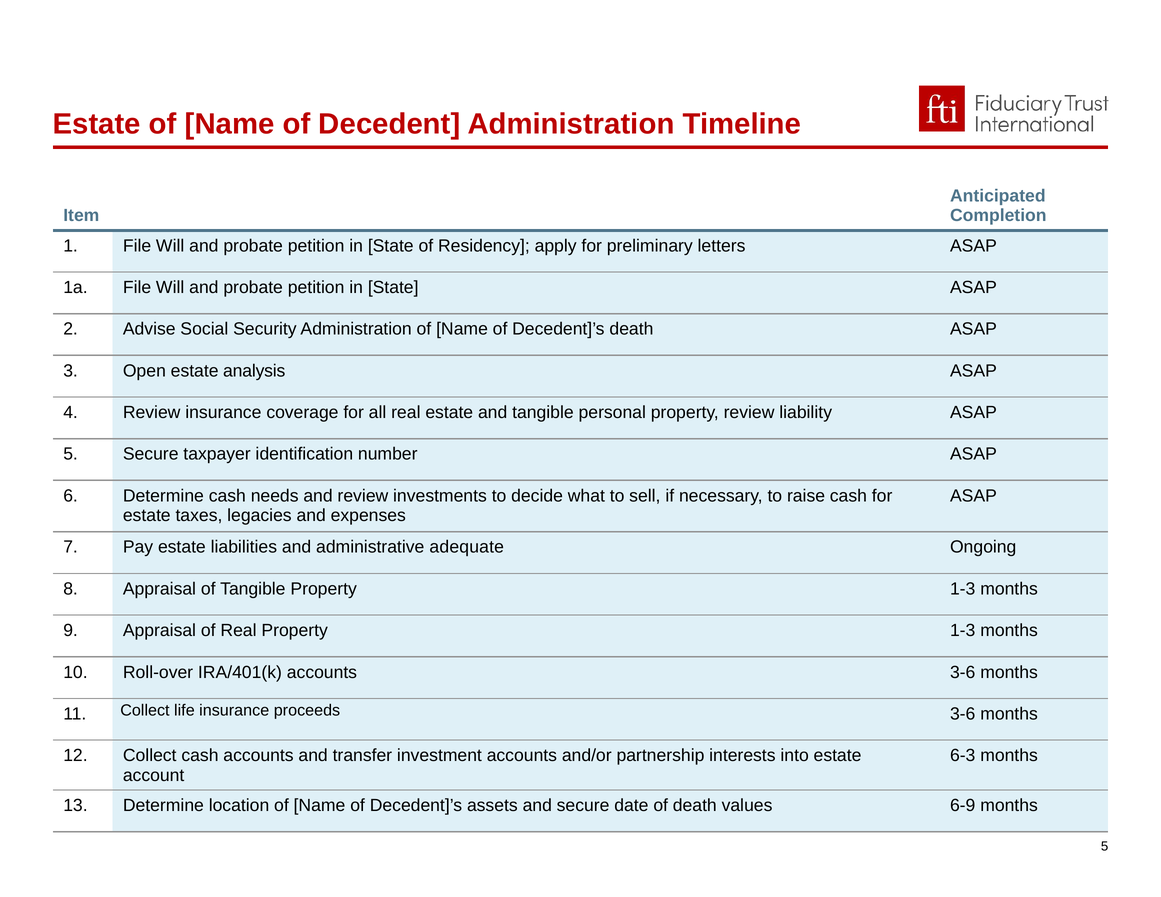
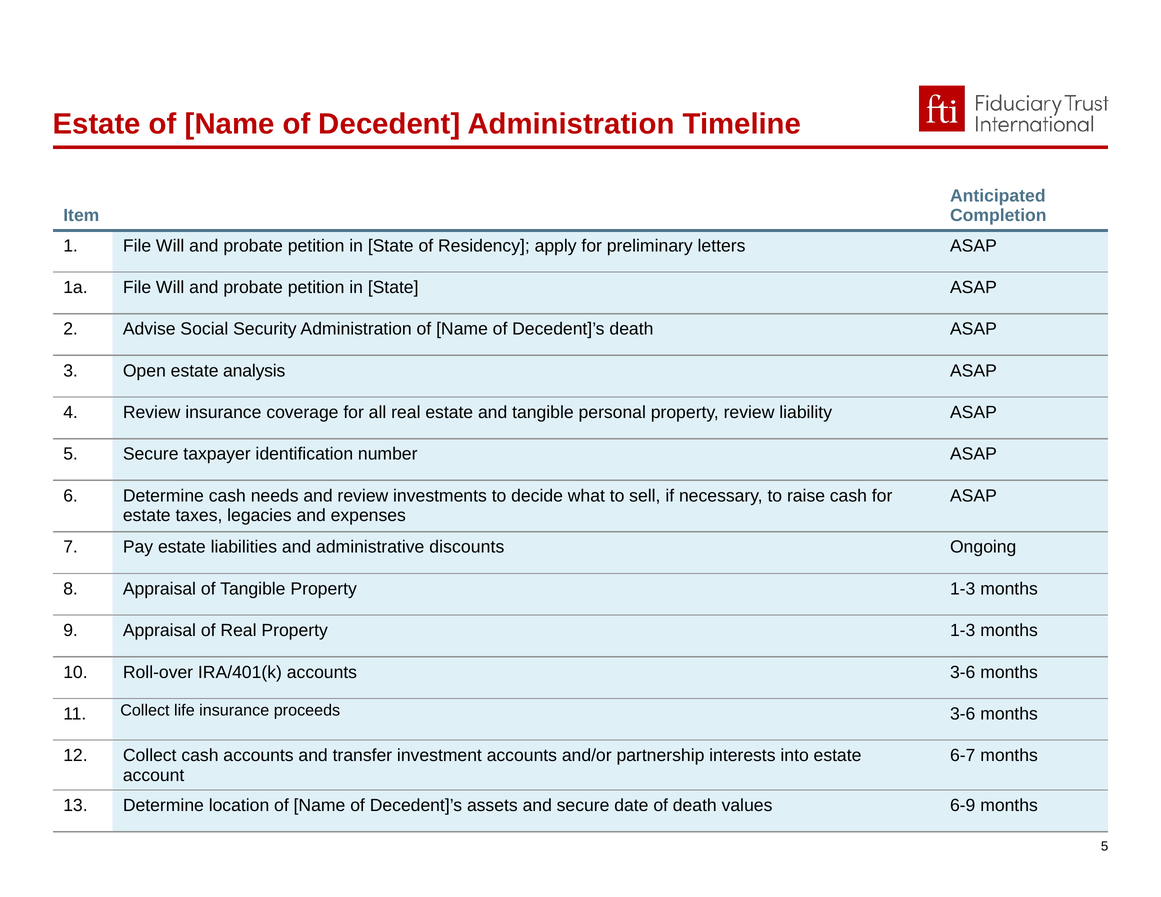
adequate: adequate -> discounts
6-3: 6-3 -> 6-7
